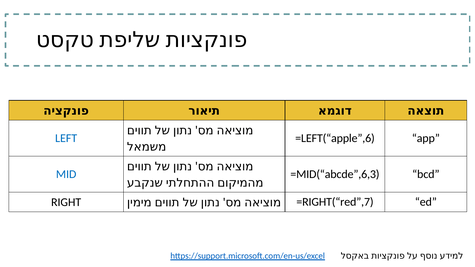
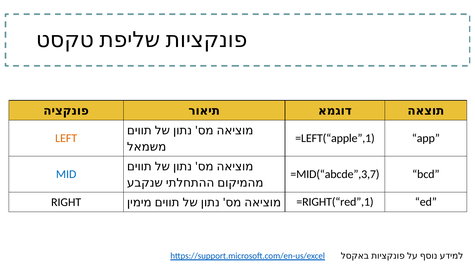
=LEFT(“apple”,6: =LEFT(“apple”,6 -> =LEFT(“apple”,1
LEFT colour: blue -> orange
=MID(“abcde”,6,3: =MID(“abcde”,6,3 -> =MID(“abcde”,3,7
=RIGHT(“red”,7: =RIGHT(“red”,7 -> =RIGHT(“red”,1
